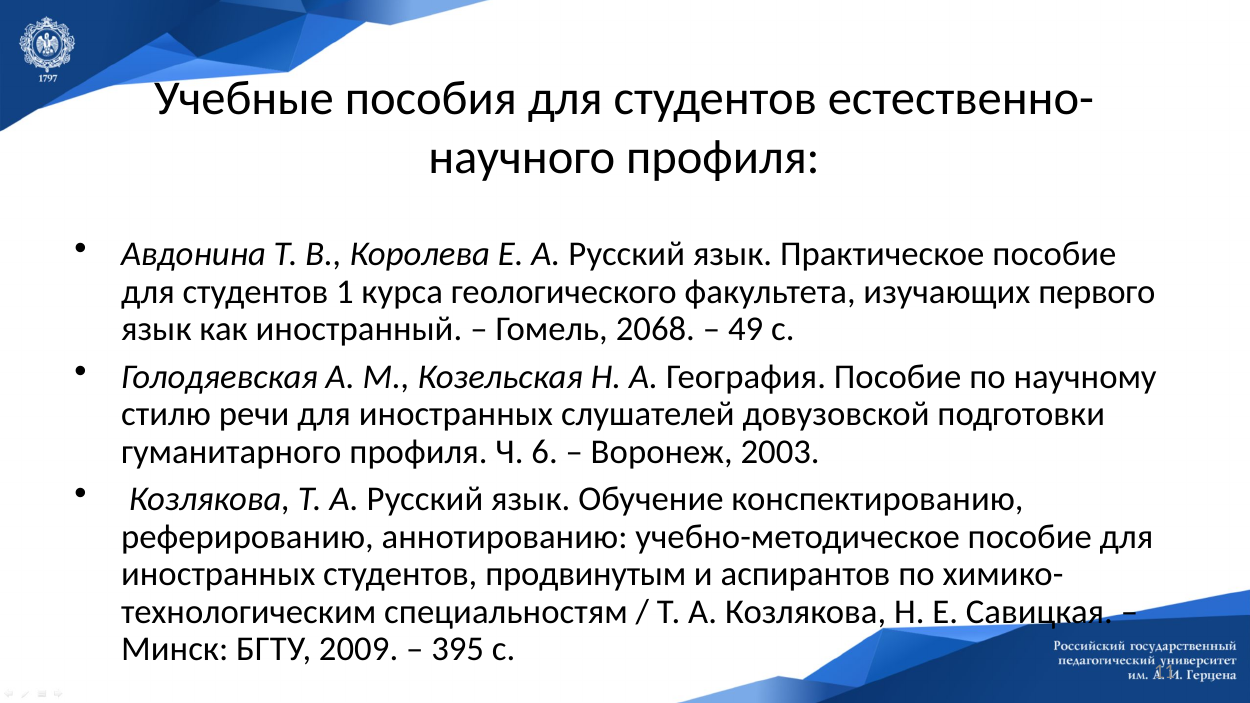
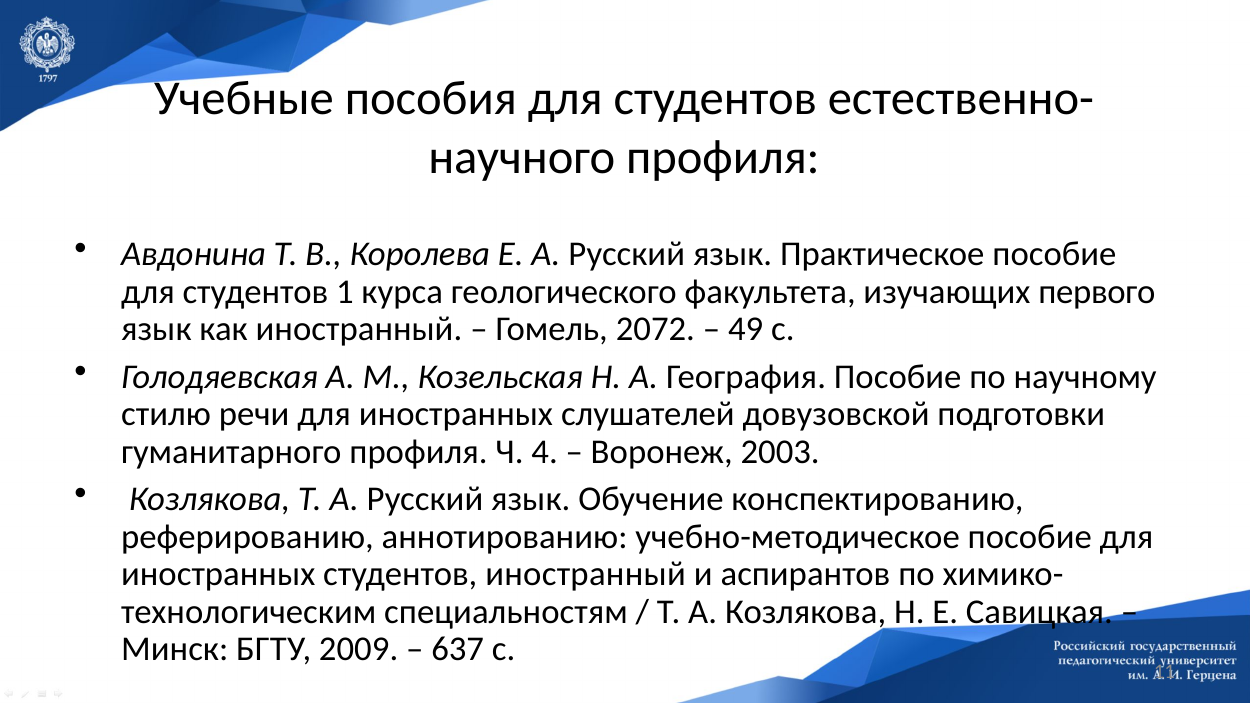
2068: 2068 -> 2072
6: 6 -> 4
студентов продвинутым: продвинутым -> иностранный
395: 395 -> 637
